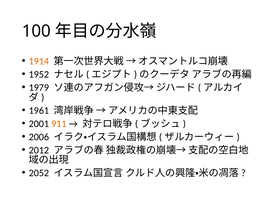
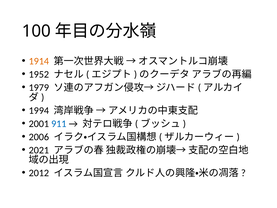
1961: 1961 -> 1994
911 colour: orange -> blue
2012: 2012 -> 2021
2052: 2052 -> 2012
